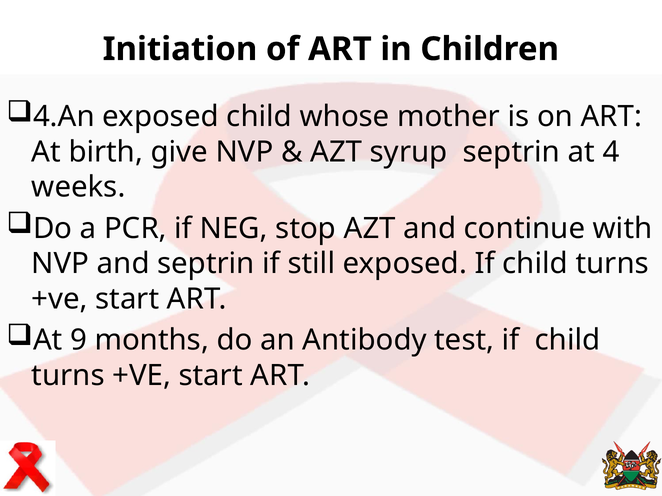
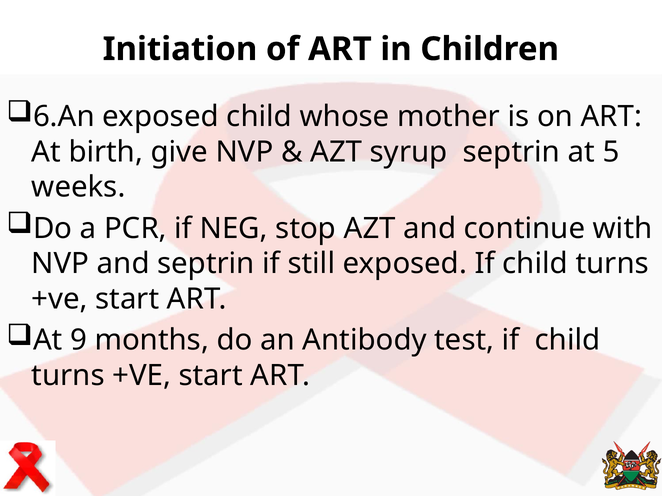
4.An: 4.An -> 6.An
4: 4 -> 5
